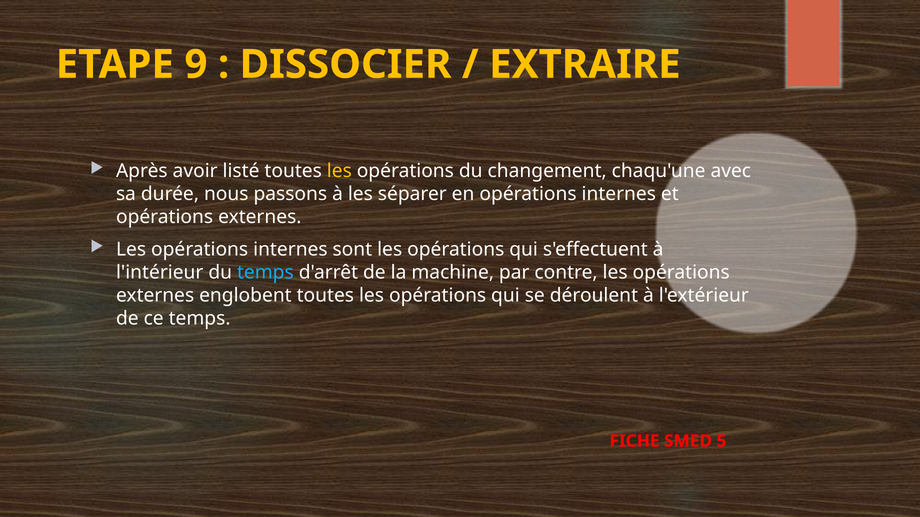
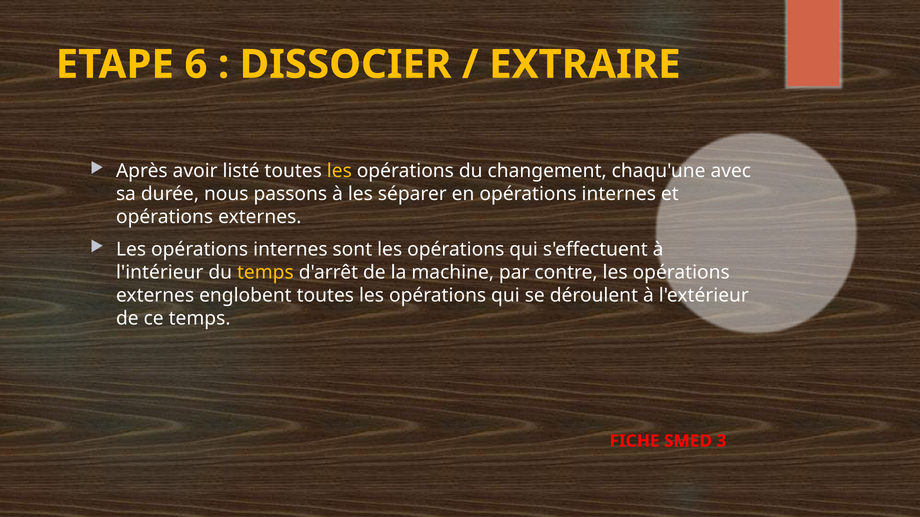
9: 9 -> 6
temps at (265, 273) colour: light blue -> yellow
5: 5 -> 3
